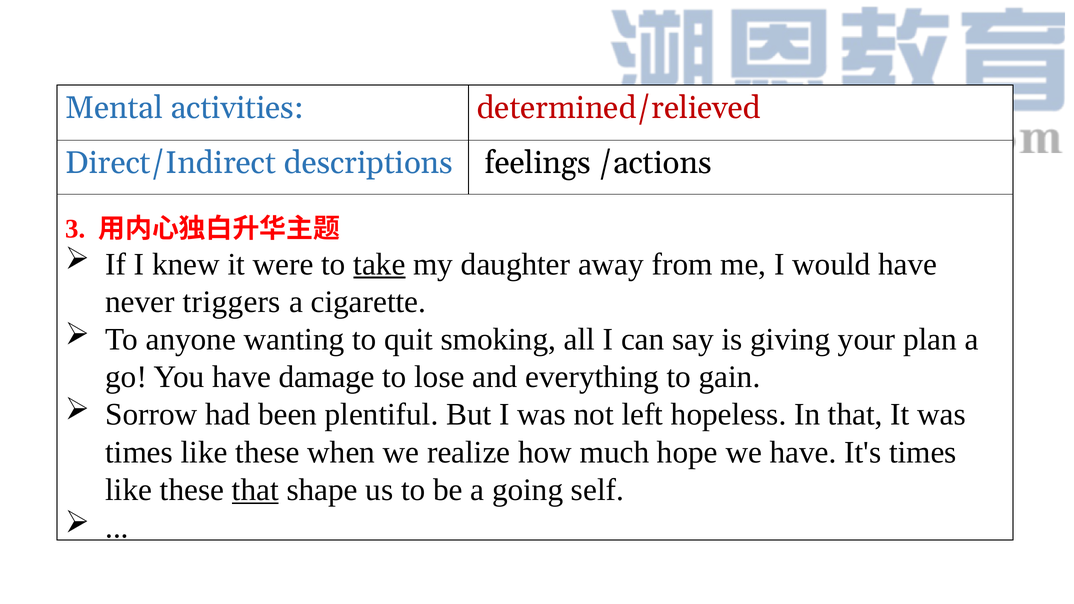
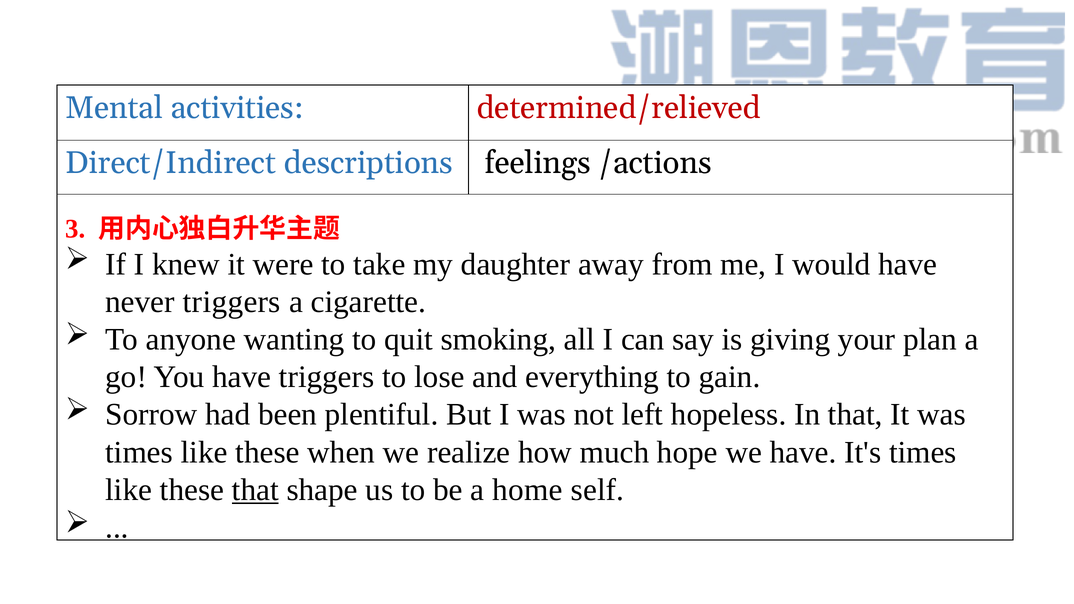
take underline: present -> none
have damage: damage -> triggers
going: going -> home
